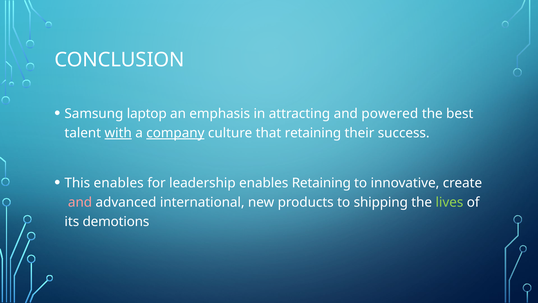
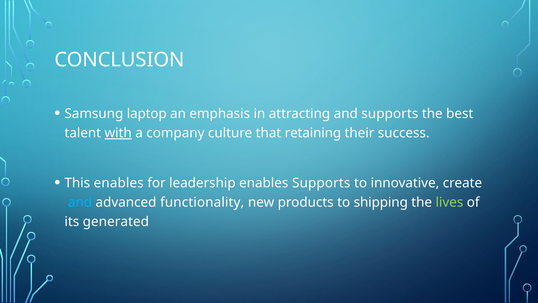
and powered: powered -> supports
company underline: present -> none
enables Retaining: Retaining -> Supports
and at (80, 202) colour: pink -> light blue
international: international -> functionality
demotions: demotions -> generated
